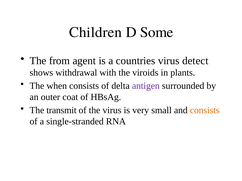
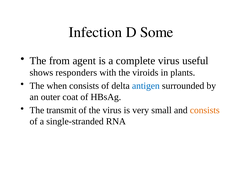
Children: Children -> Infection
countries: countries -> complete
detect: detect -> useful
withdrawal: withdrawal -> responders
antigen colour: purple -> blue
